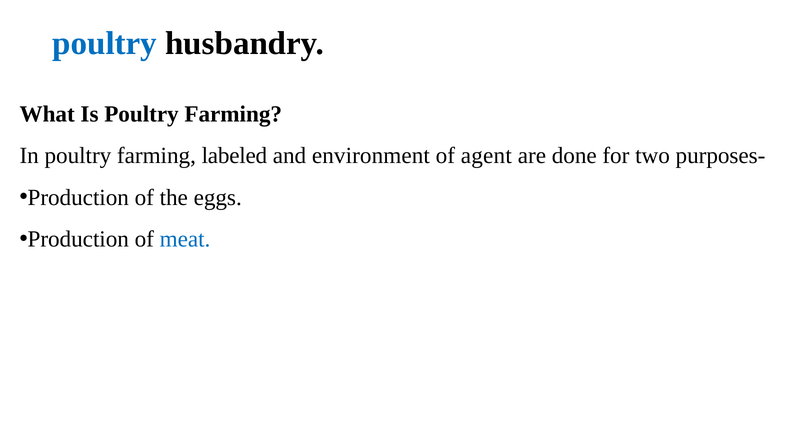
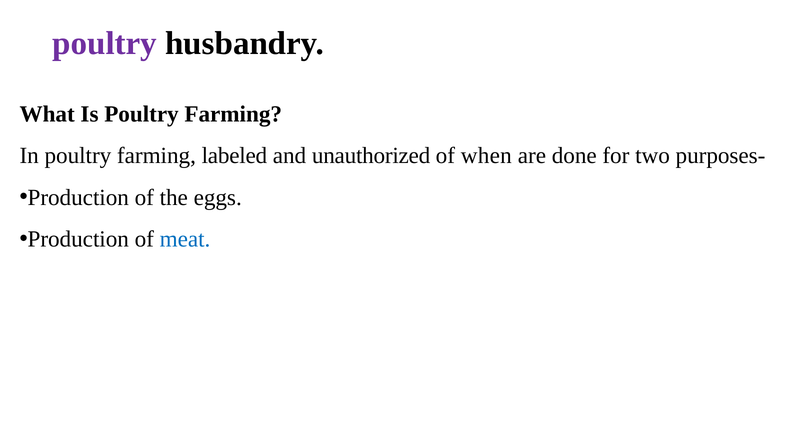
poultry at (105, 43) colour: blue -> purple
environment: environment -> unauthorized
agent: agent -> when
